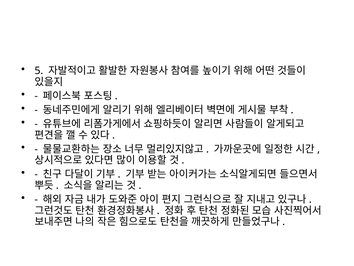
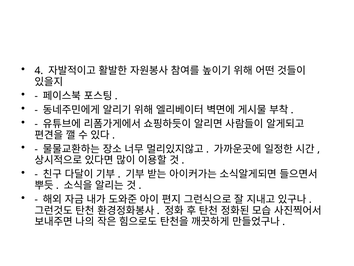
5: 5 -> 4
